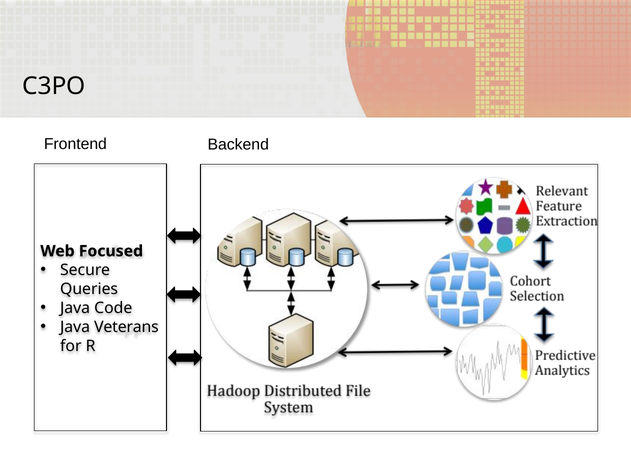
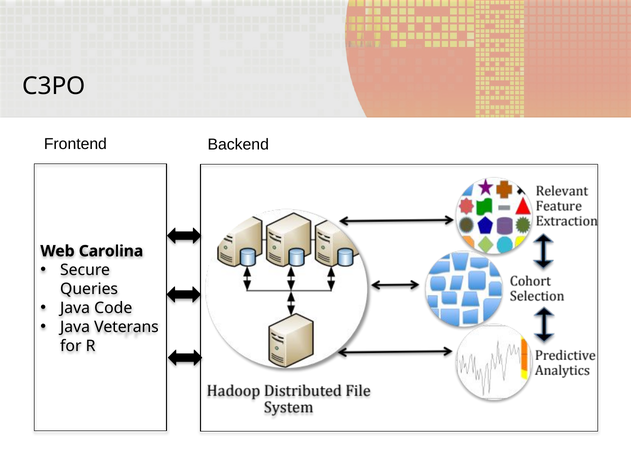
Focused: Focused -> Carolina
